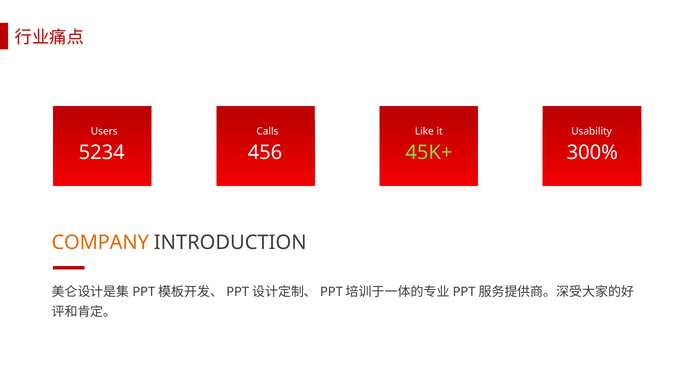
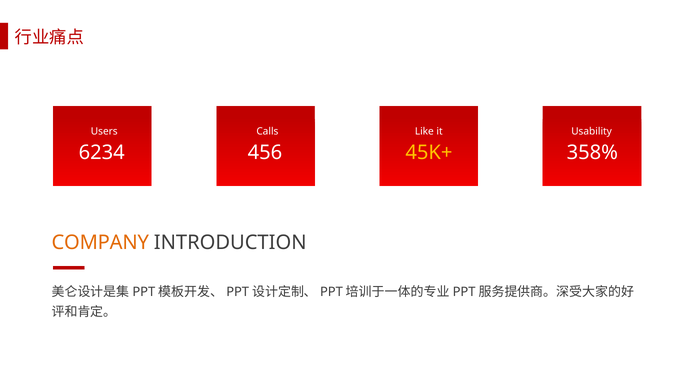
5234: 5234 -> 6234
45K+ colour: light green -> yellow
300%: 300% -> 358%
